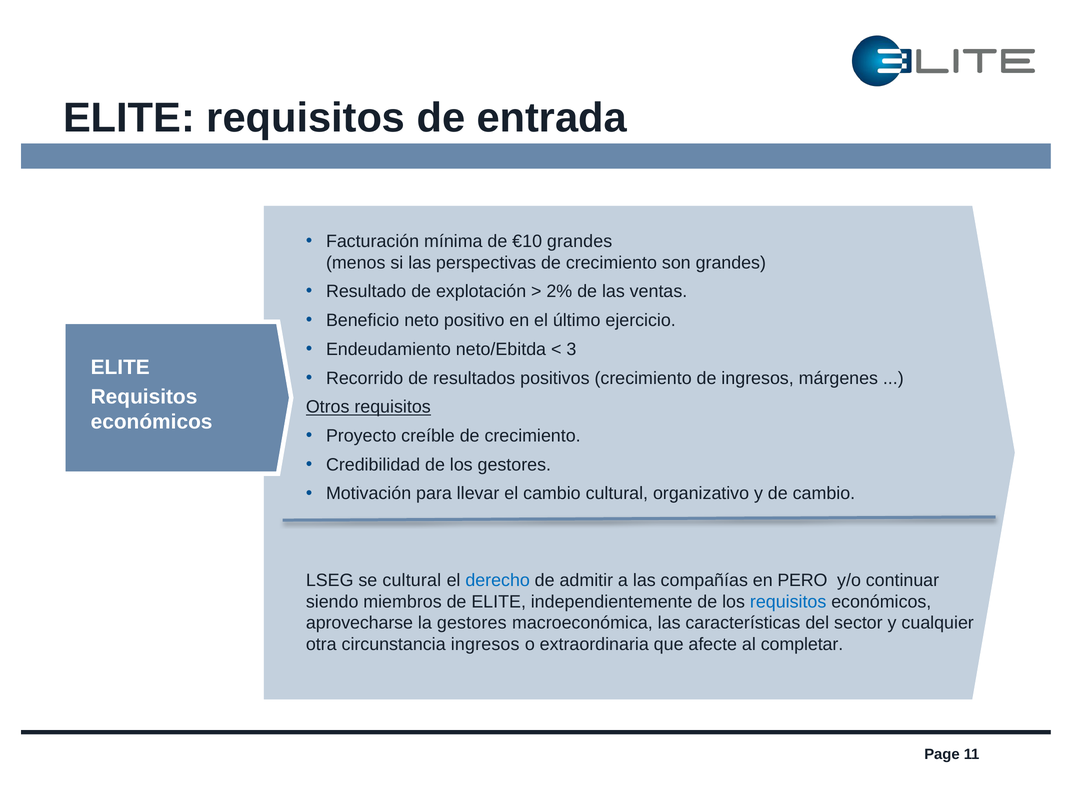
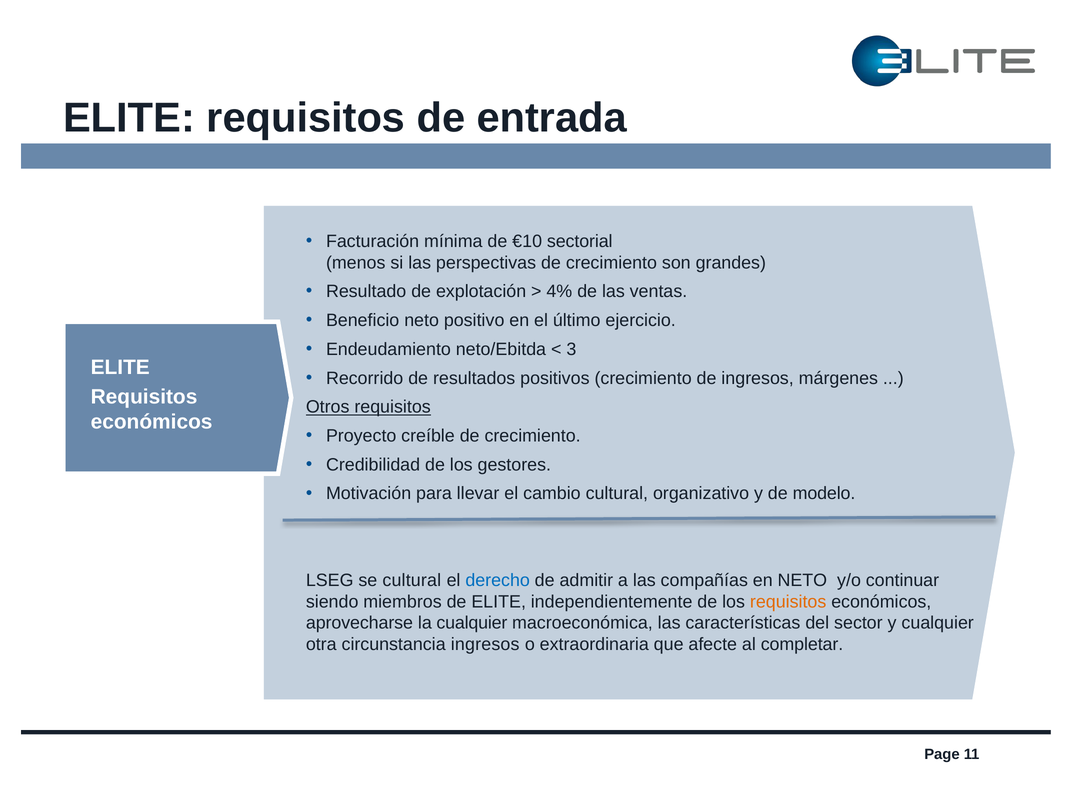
€10 grandes: grandes -> sectorial
2%: 2% -> 4%
de cambio: cambio -> modelo
en PERO: PERO -> NETO
requisitos at (788, 602) colour: blue -> orange
la gestores: gestores -> cualquier
